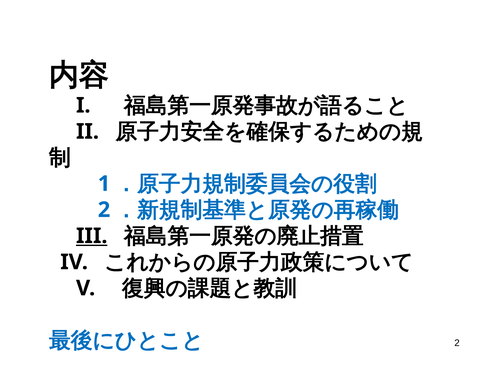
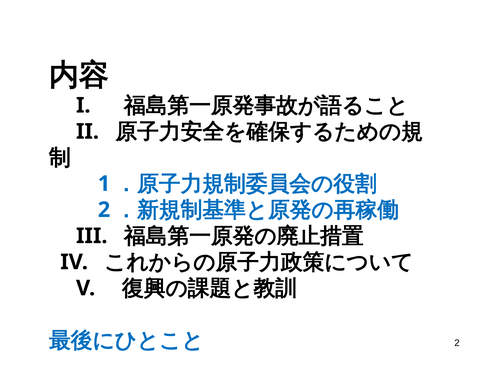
III underline: present -> none
